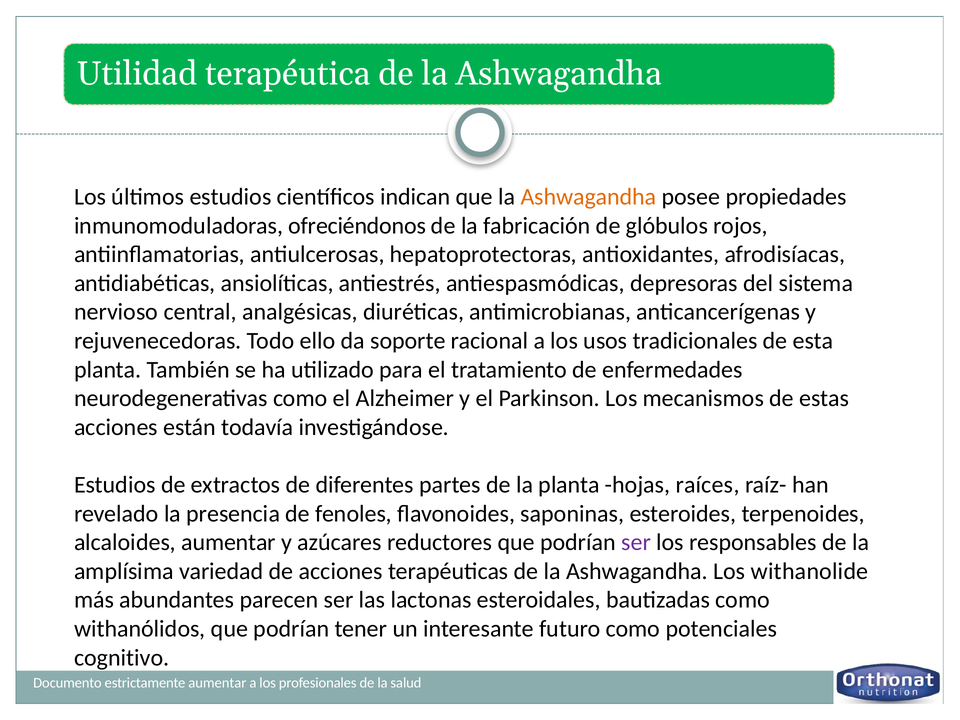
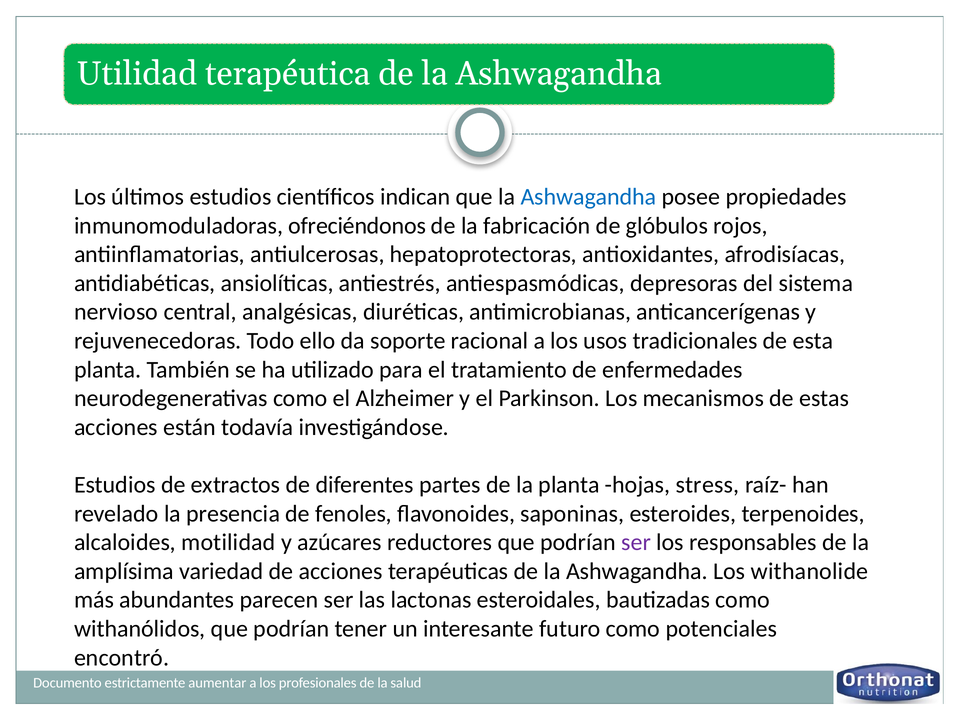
Ashwagandha at (588, 197) colour: orange -> blue
raíces: raíces -> stress
alcaloides aumentar: aumentar -> motilidad
cognitivo: cognitivo -> encontró
